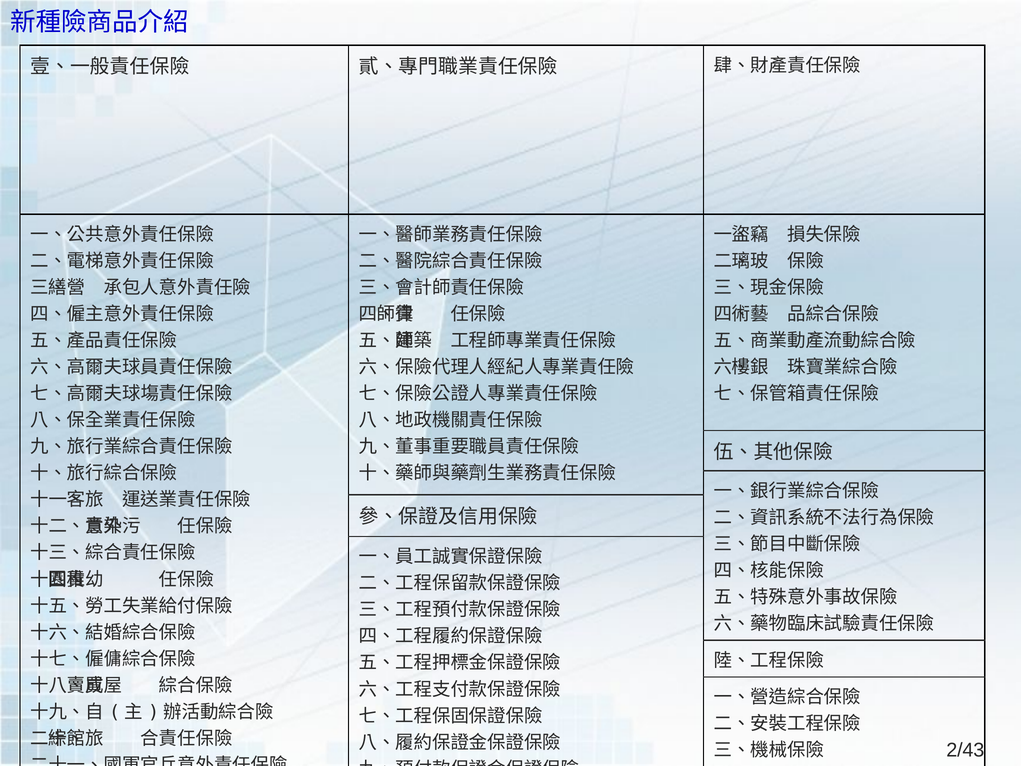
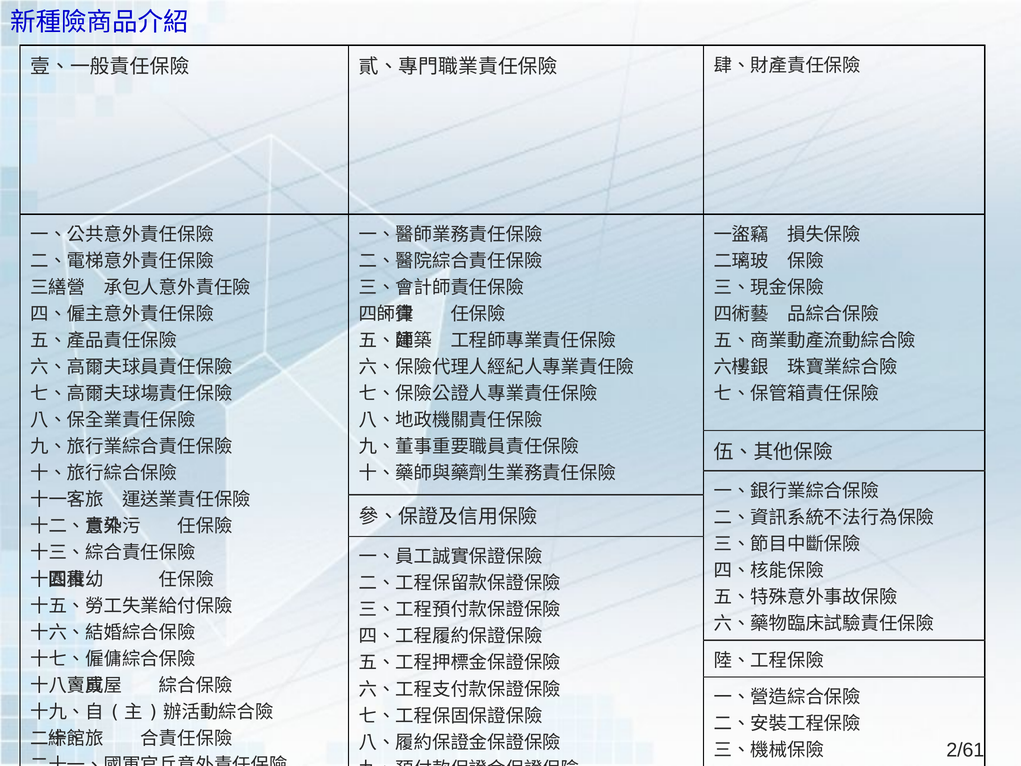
2/43: 2/43 -> 2/61
